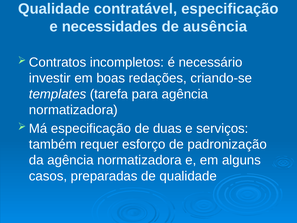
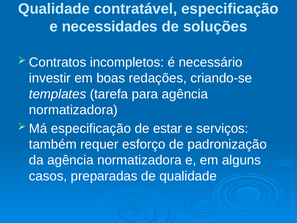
ausência: ausência -> soluções
duas: duas -> estar
